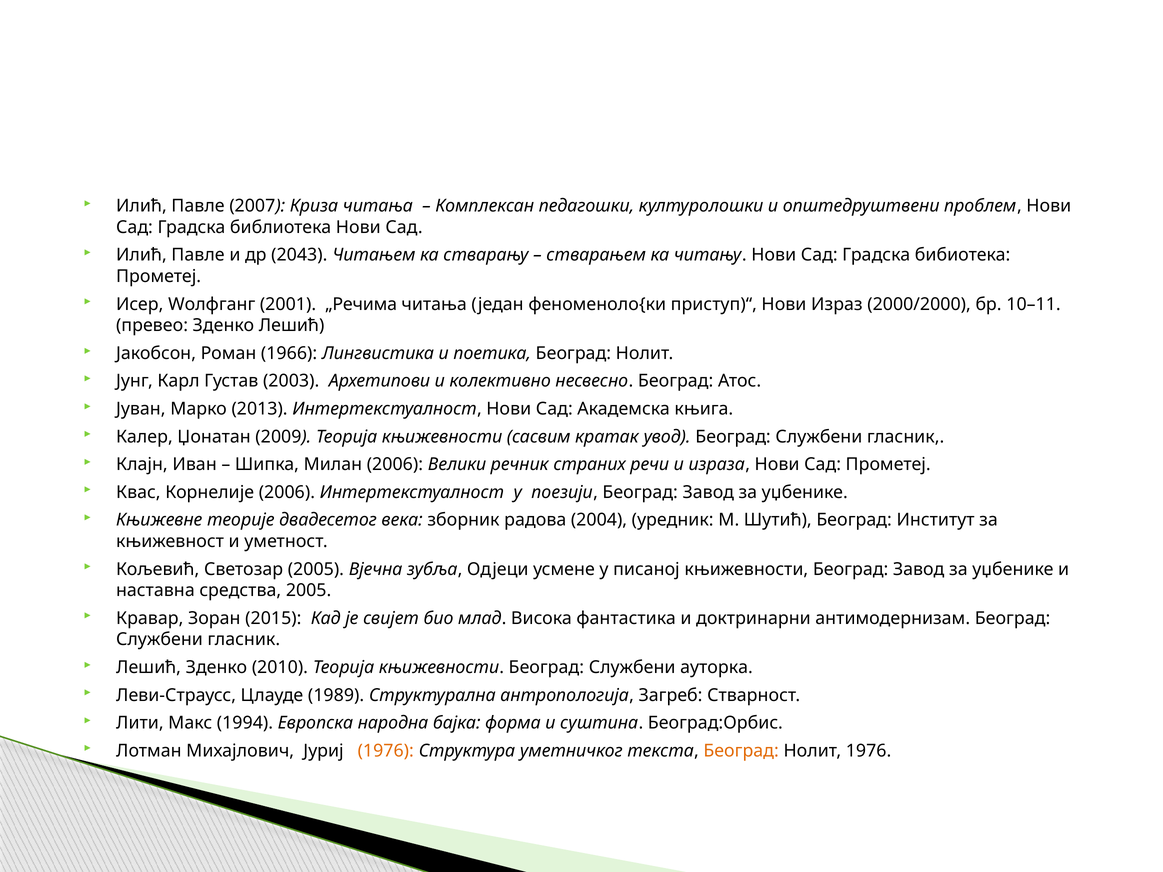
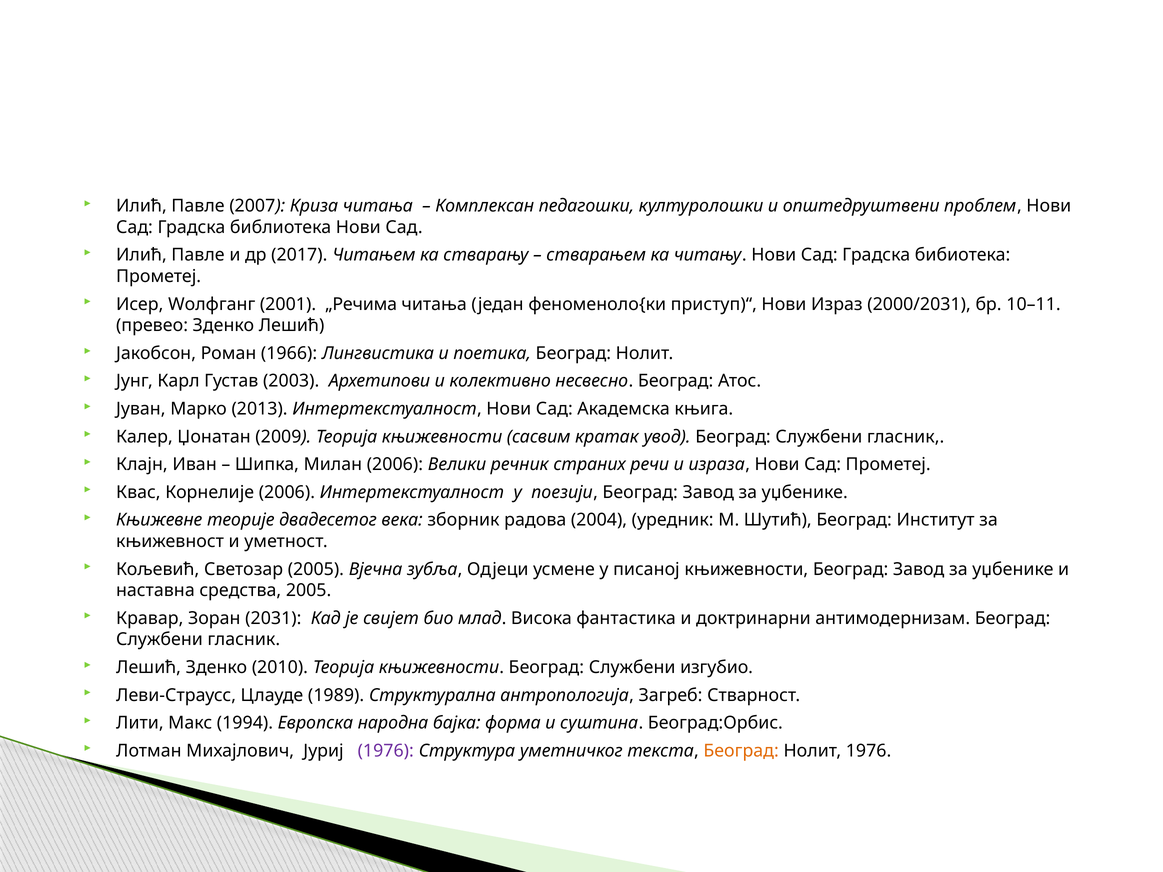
2043: 2043 -> 2017
2000/2000: 2000/2000 -> 2000/2031
2015: 2015 -> 2031
ауторка: ауторка -> изгубио
1976 at (386, 751) colour: orange -> purple
